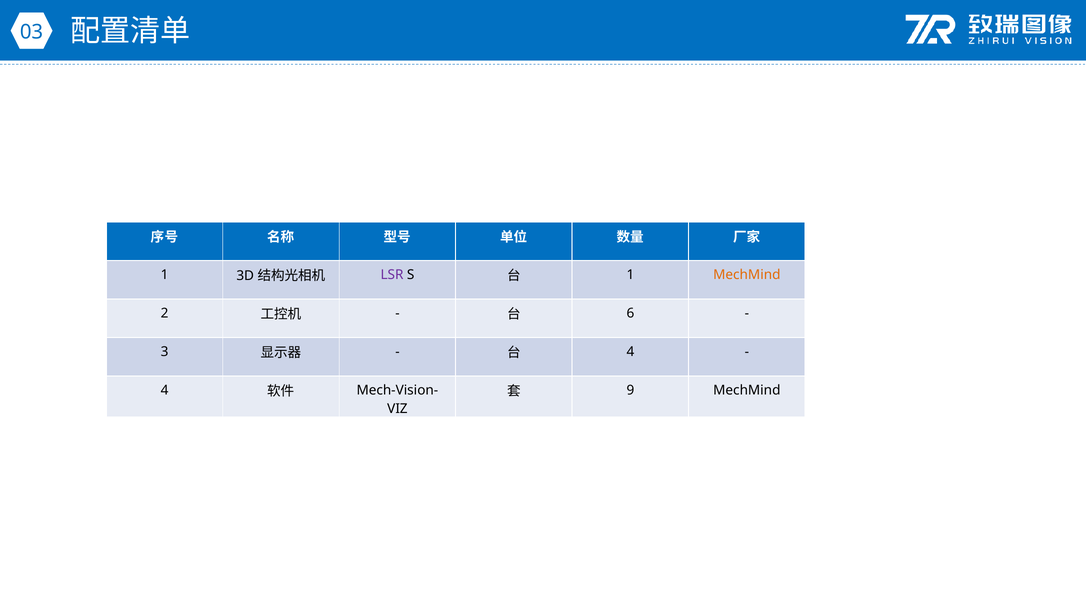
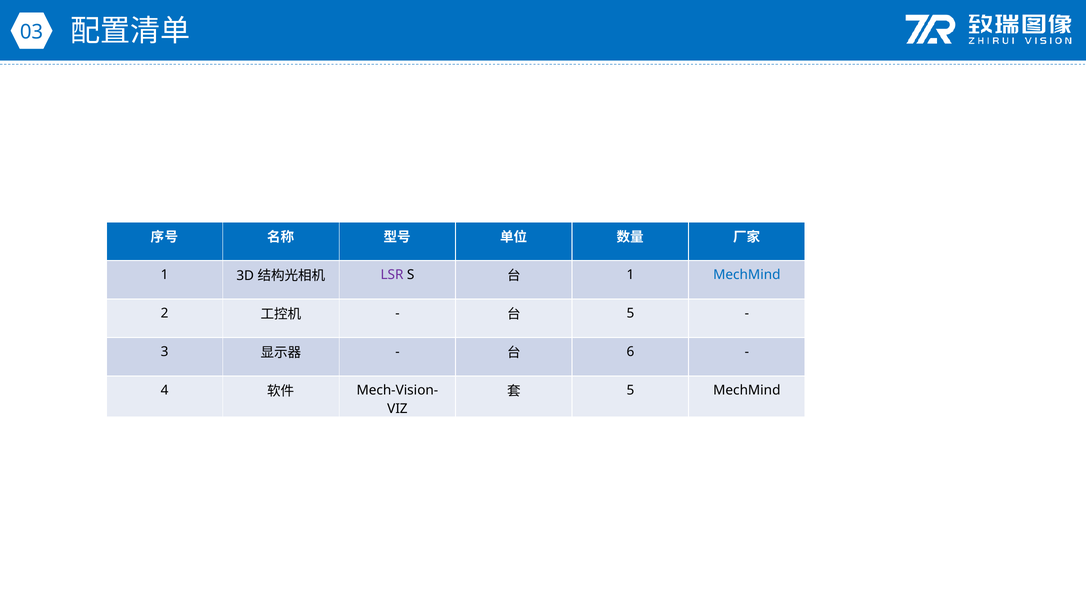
MechMind at (747, 275) colour: orange -> blue
6 at (630, 313): 6 -> 5
4 at (630, 352): 4 -> 6
9 at (630, 390): 9 -> 5
